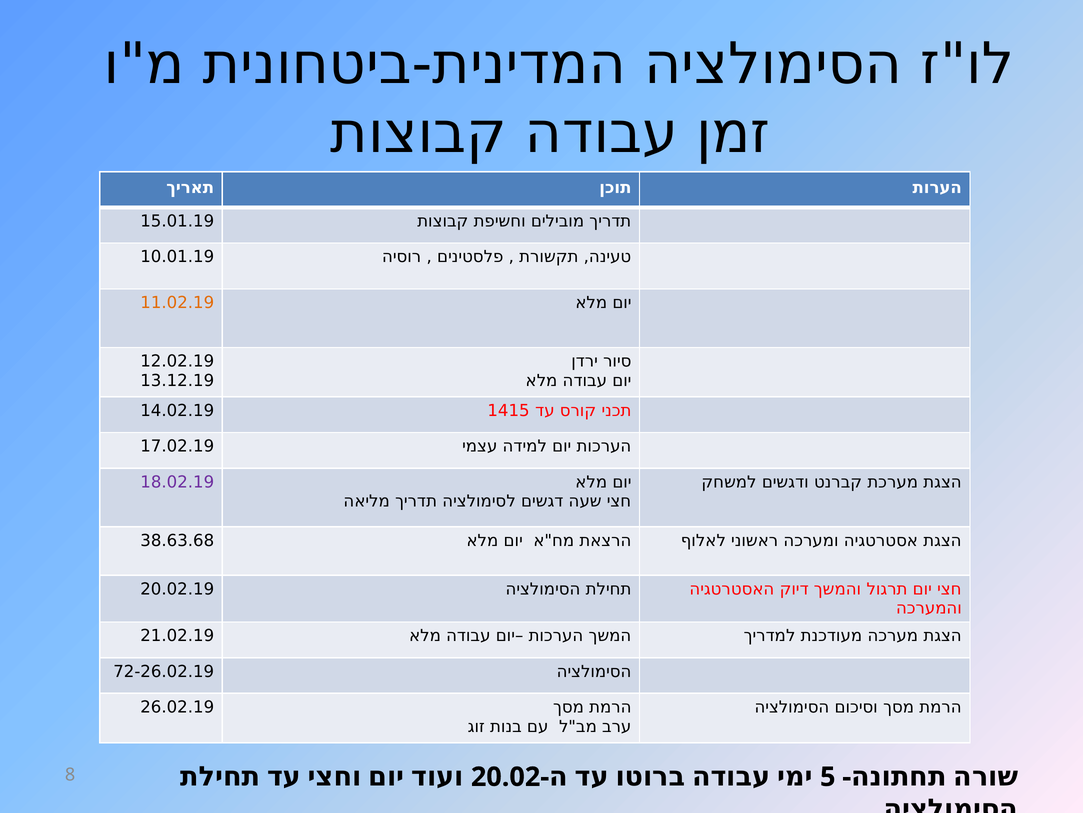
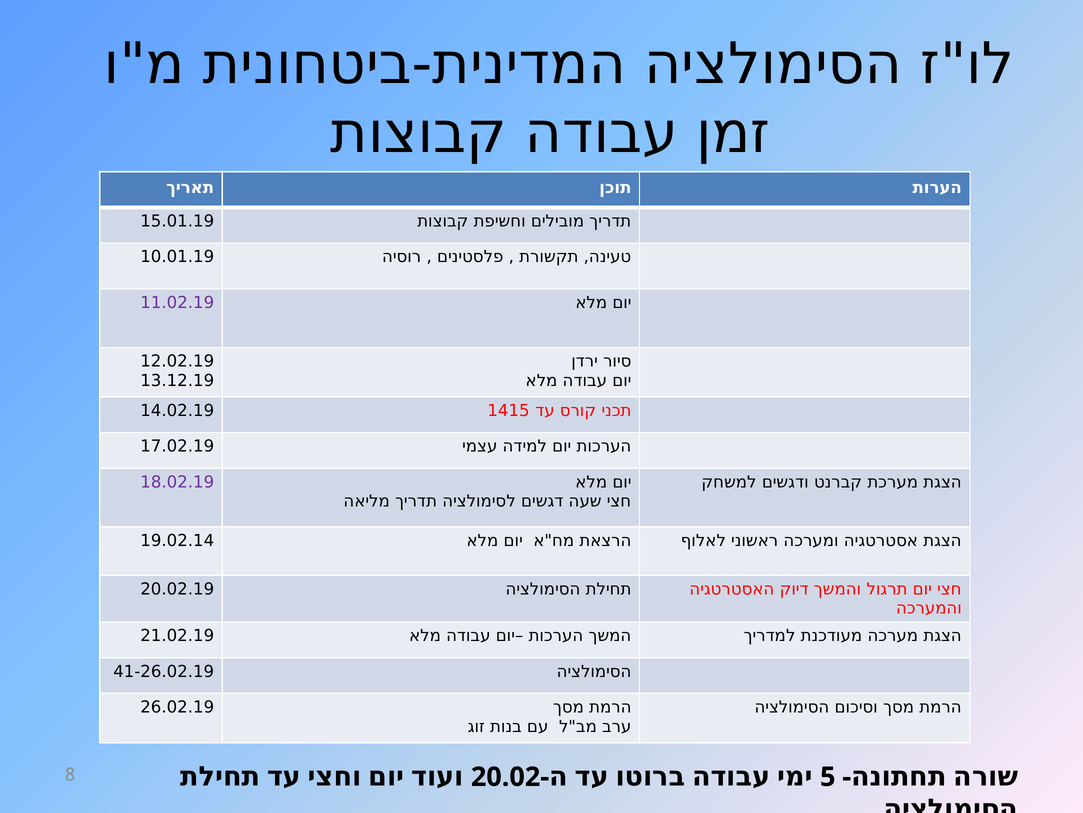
11.02.19 colour: orange -> purple
38.63.68: 38.63.68 -> 19.02.14
72-26.02.19: 72-26.02.19 -> 41-26.02.19
